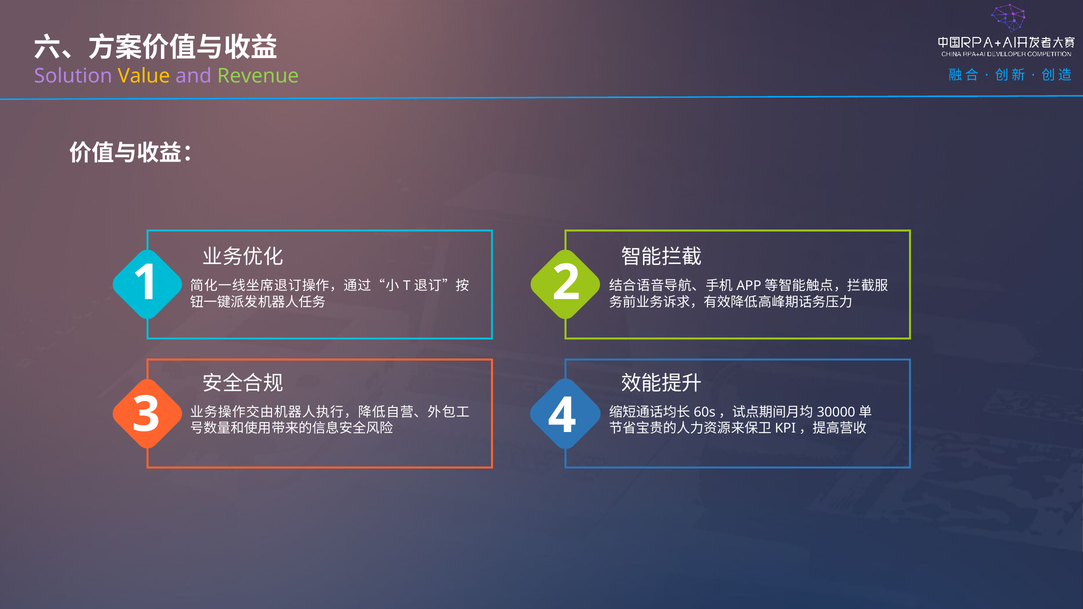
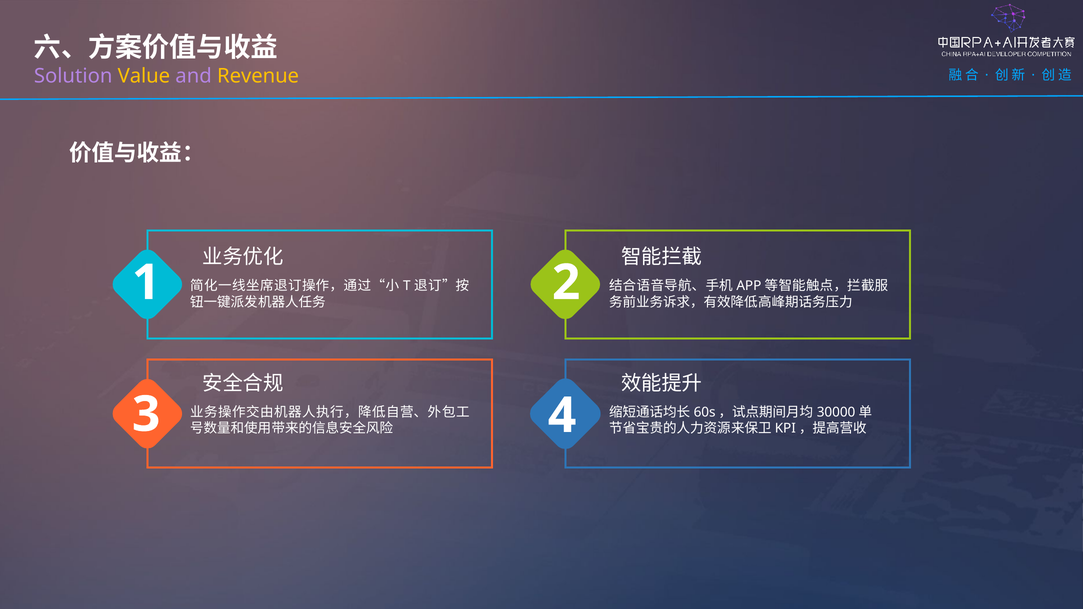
Revenue colour: light green -> yellow
